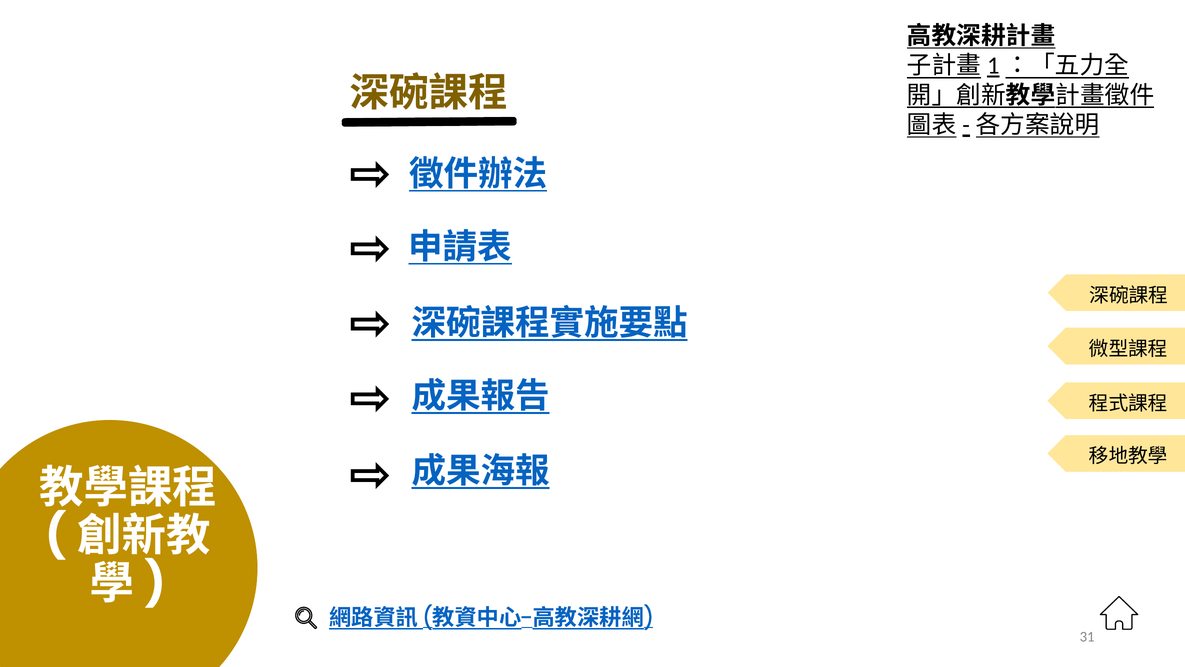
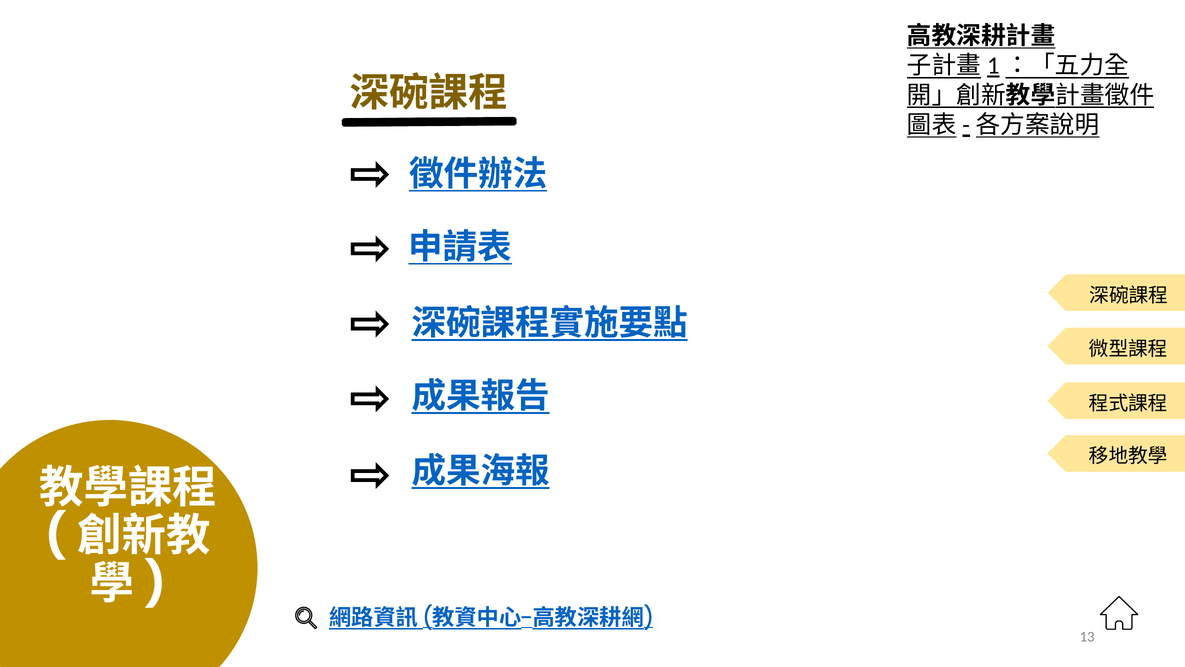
31: 31 -> 13
